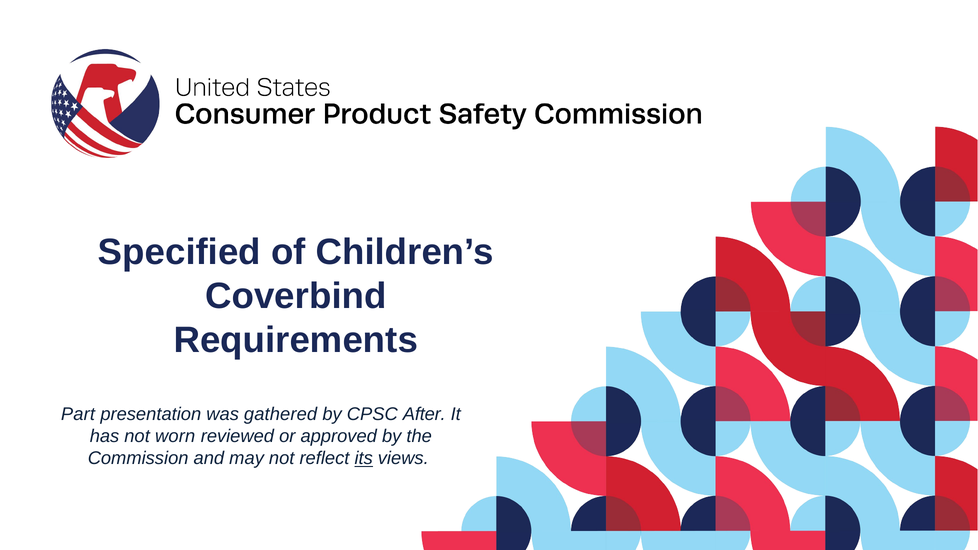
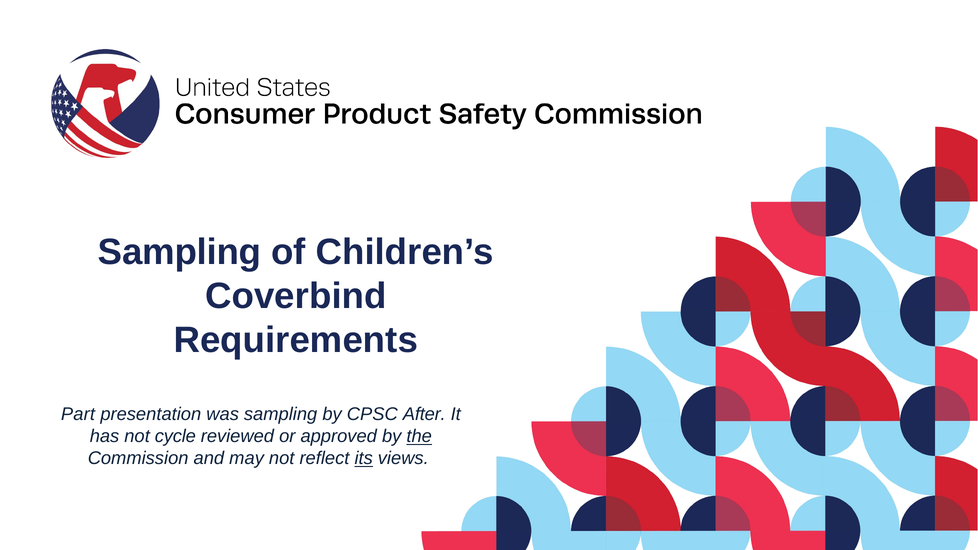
Specified at (179, 252): Specified -> Sampling
was gathered: gathered -> sampling
worn: worn -> cycle
the underline: none -> present
